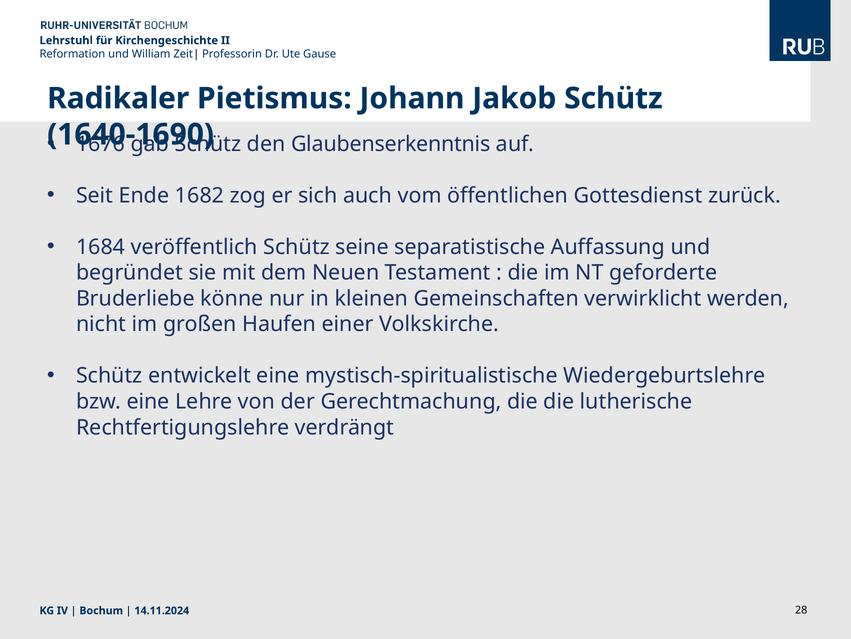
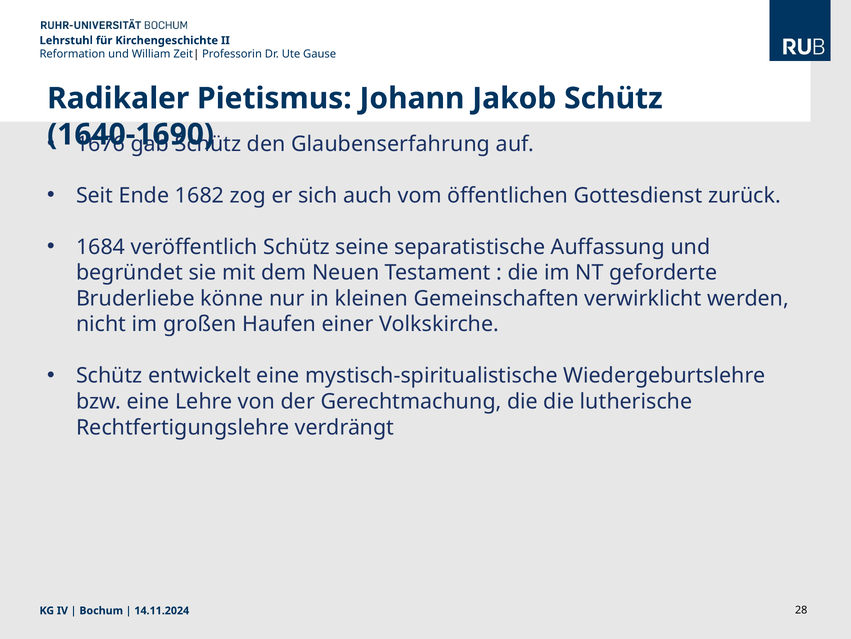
Glaubenserkenntnis: Glaubenserkenntnis -> Glaubenserfahrung
